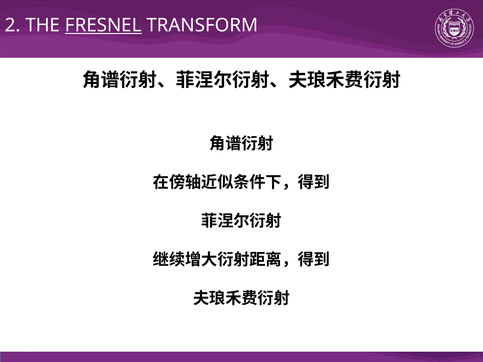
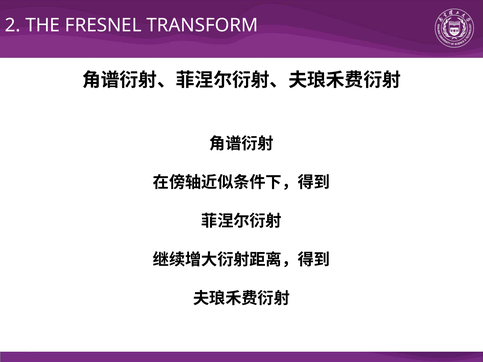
FRESNEL underline: present -> none
